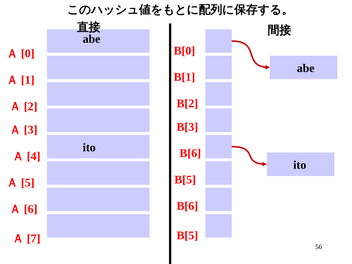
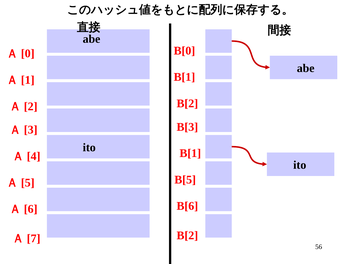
B[6 at (190, 153): B[6 -> B[1
B[5 at (187, 235): B[5 -> B[2
